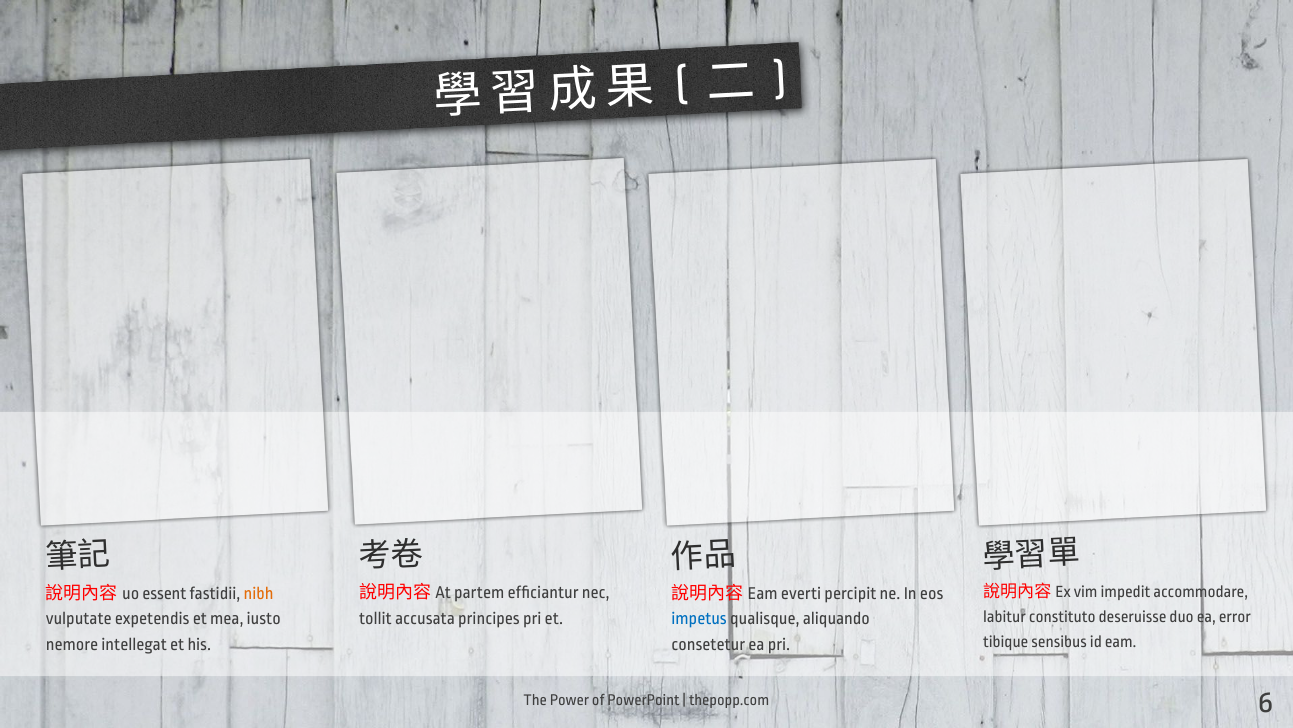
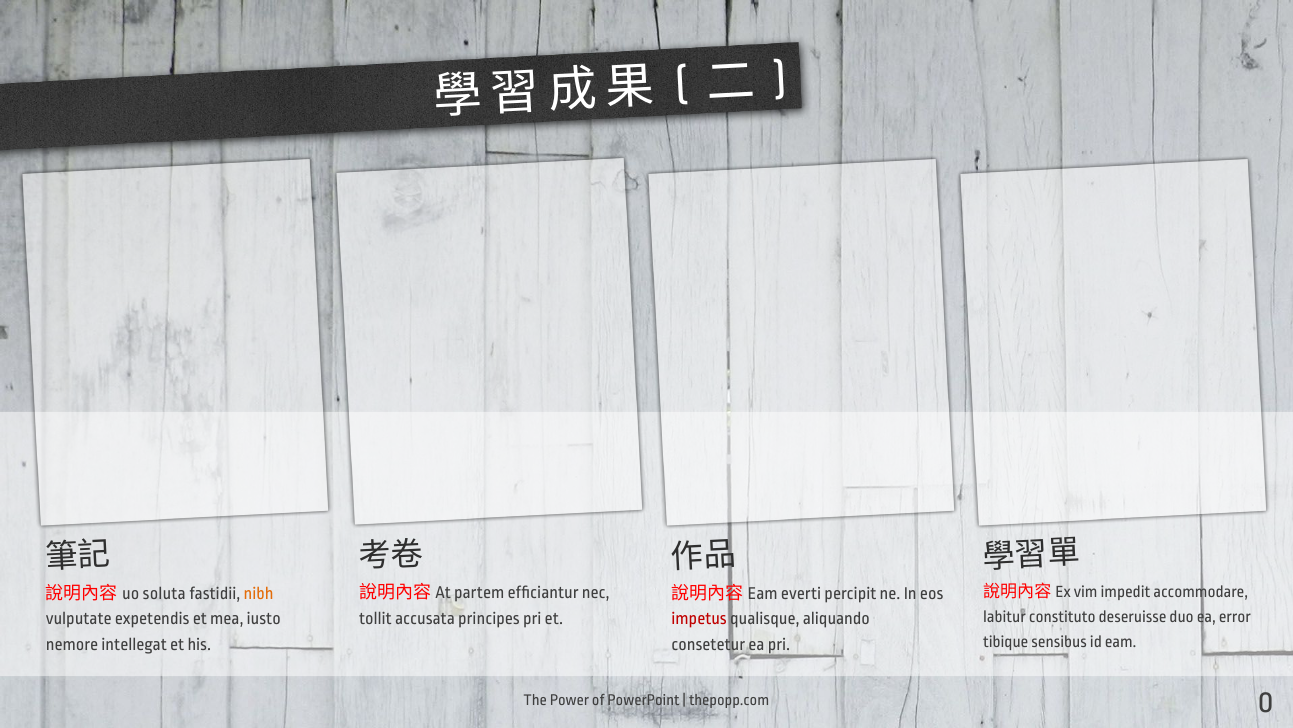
essent: essent -> soluta
impetus colour: blue -> red
6: 6 -> 0
